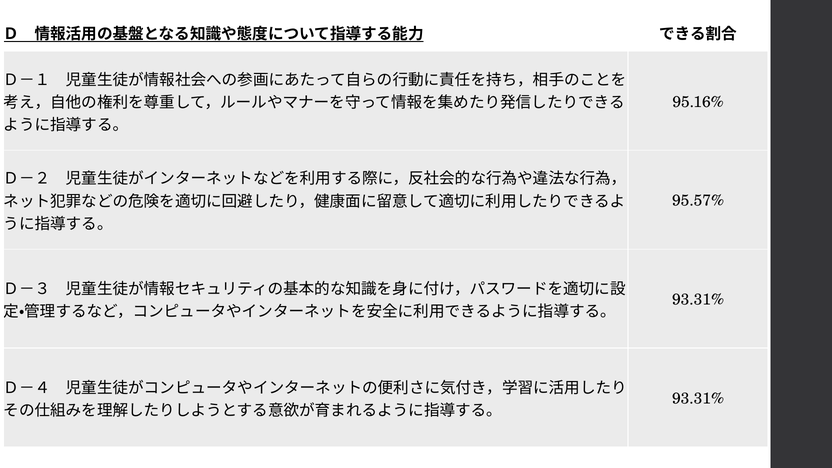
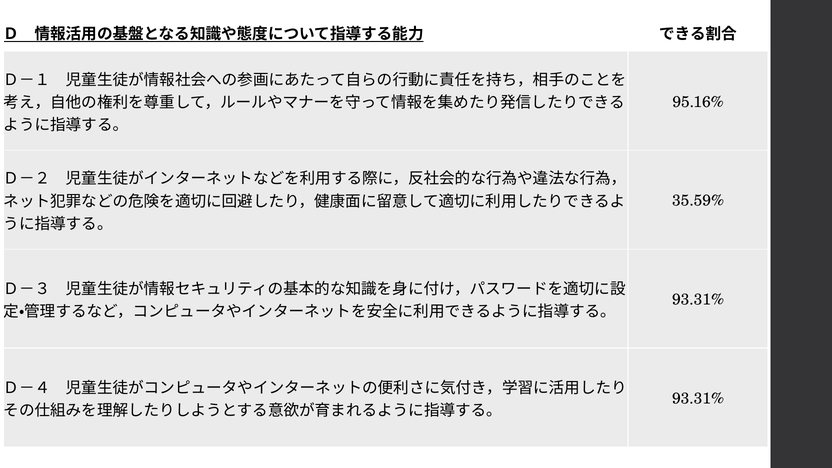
95.57%: 95.57% -> 35.59%
